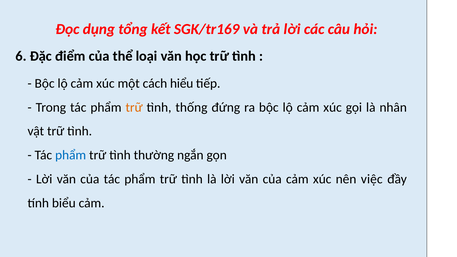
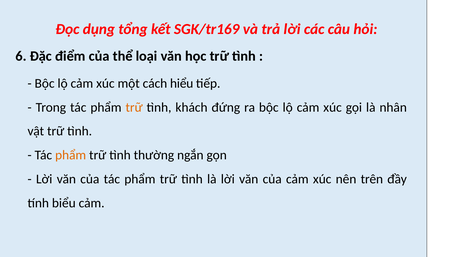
thống: thống -> khách
phẩm at (71, 155) colour: blue -> orange
việc: việc -> trên
